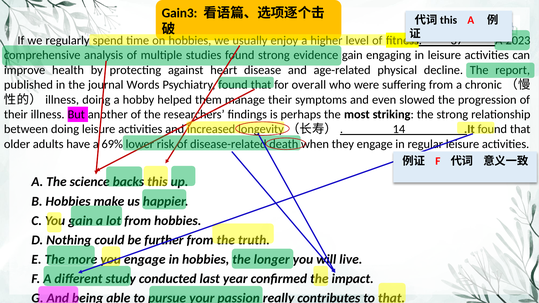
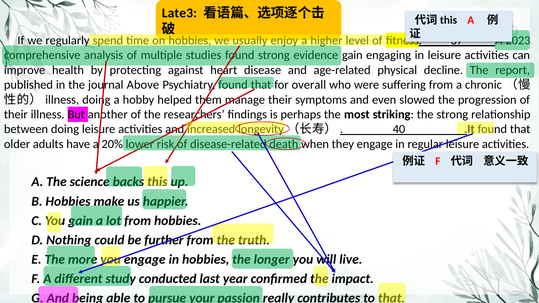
Gain3: Gain3 -> Late3
Words: Words -> Above
14: 14 -> 40
69%: 69% -> 20%
